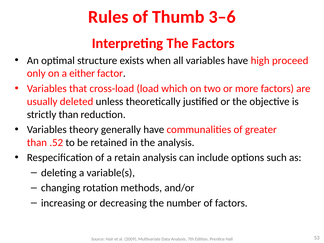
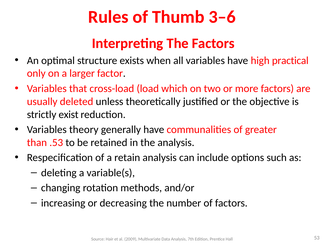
proceed: proceed -> practical
either: either -> larger
strictly than: than -> exist
.52: .52 -> .53
